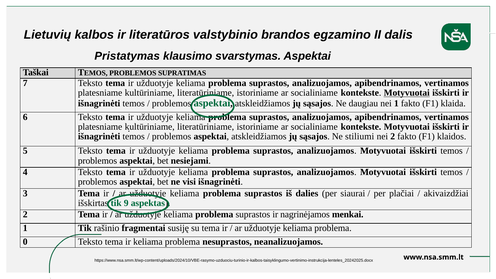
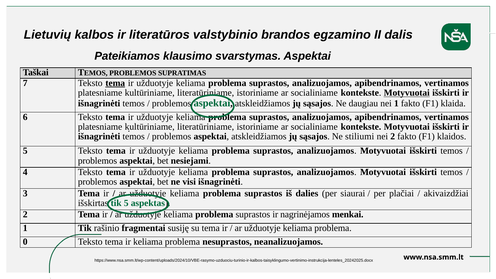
Pristatymas: Pristatymas -> Pateikiamos
tema at (115, 83) underline: none -> present
9 at (126, 203): 9 -> 5
